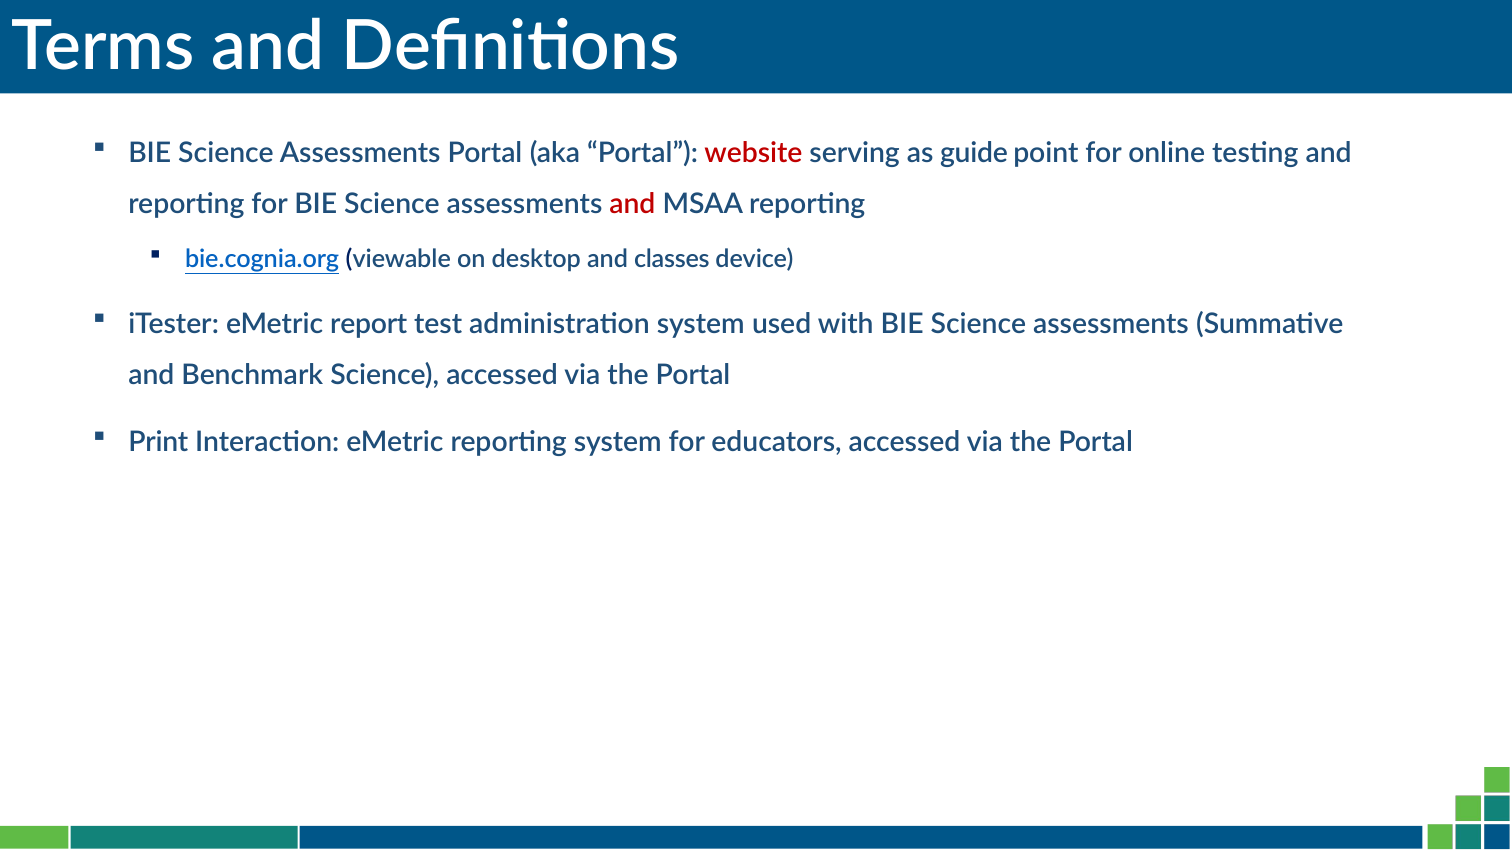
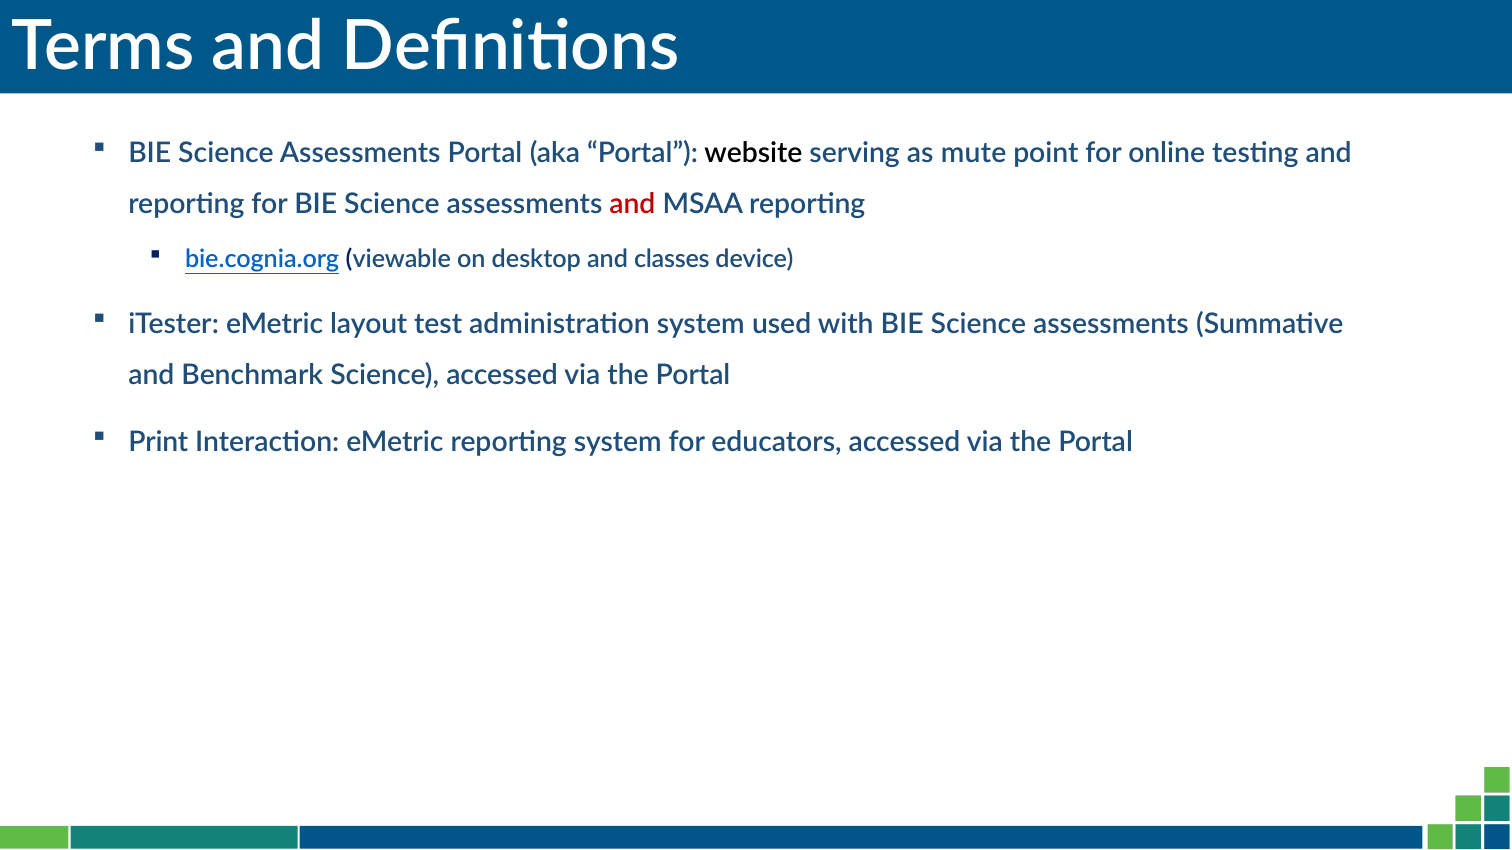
website colour: red -> black
guide: guide -> mute
report: report -> layout
